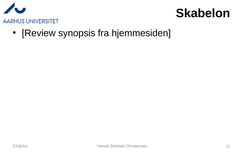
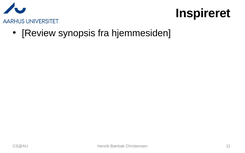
Skabelon: Skabelon -> Inspireret
